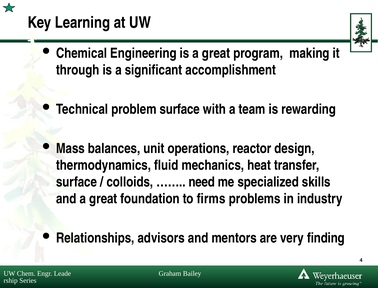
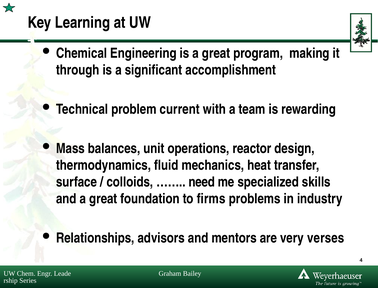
problem surface: surface -> current
finding: finding -> verses
